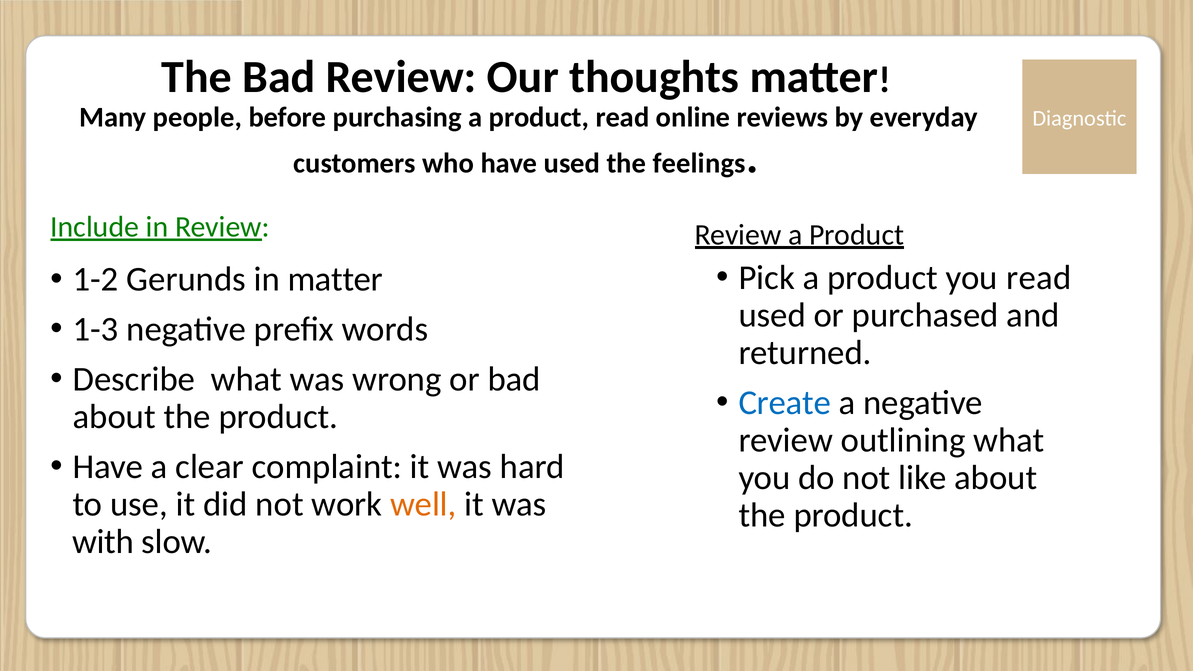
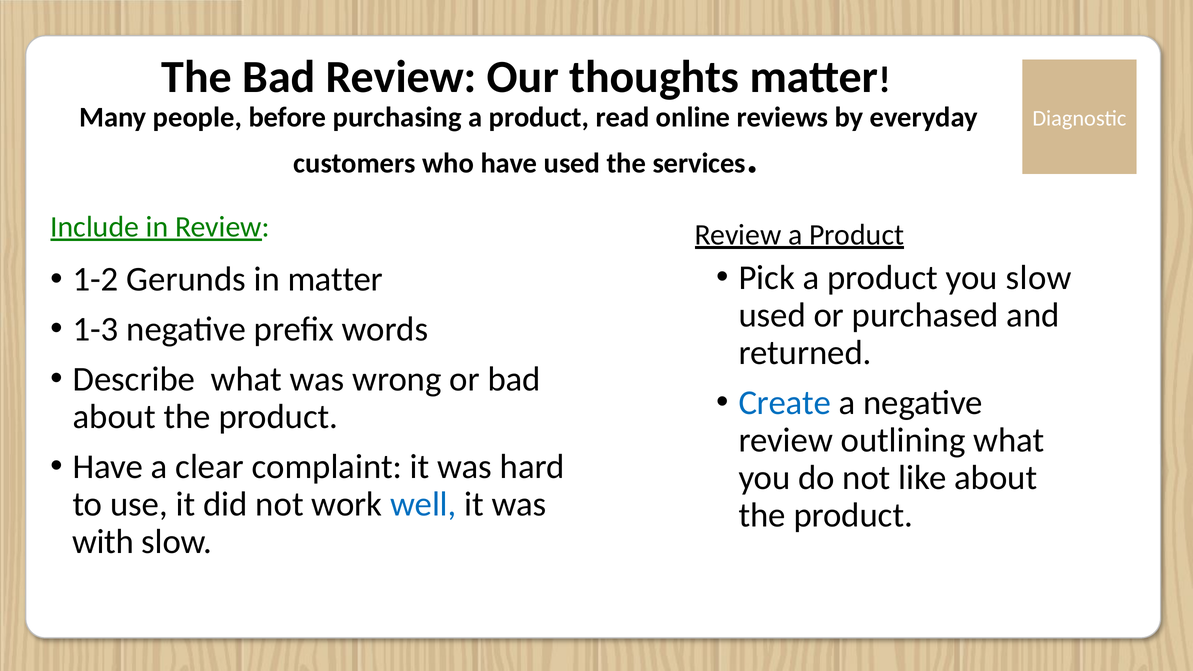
feelings: feelings -> services
you read: read -> slow
well colour: orange -> blue
